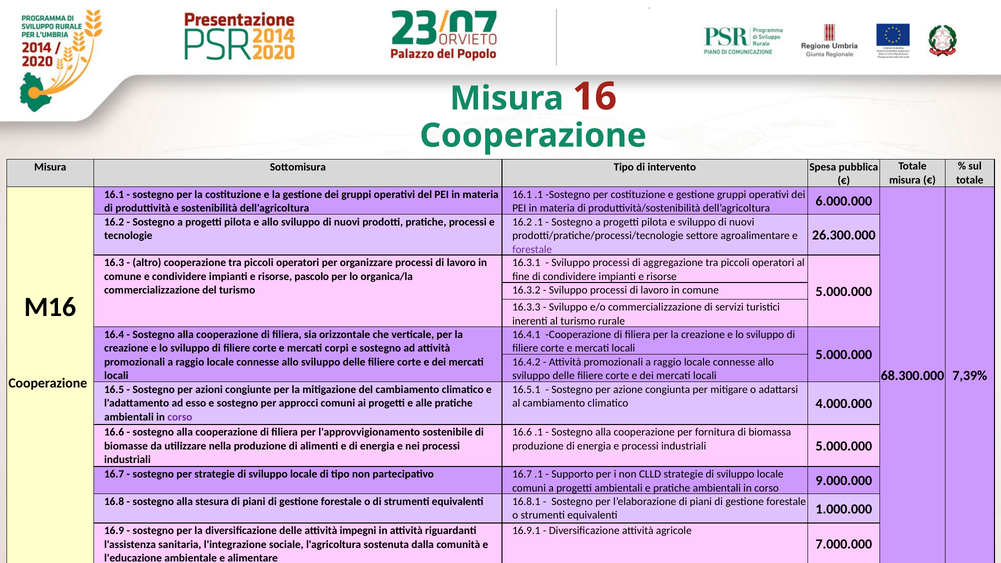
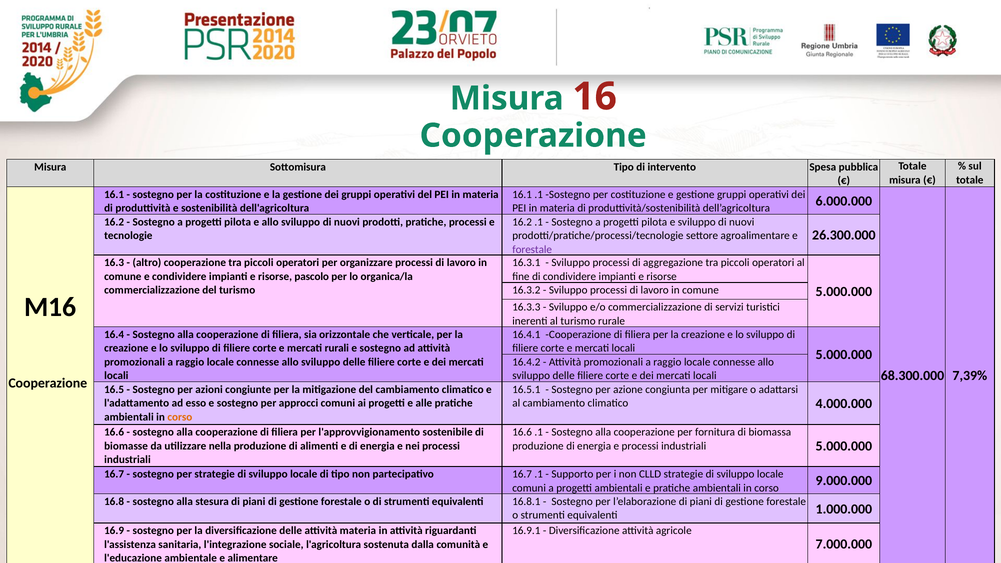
corpi: corpi -> rurali
corso at (180, 417) colour: purple -> orange
attività impegni: impegni -> materia
